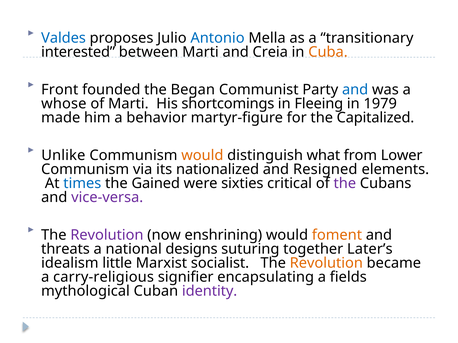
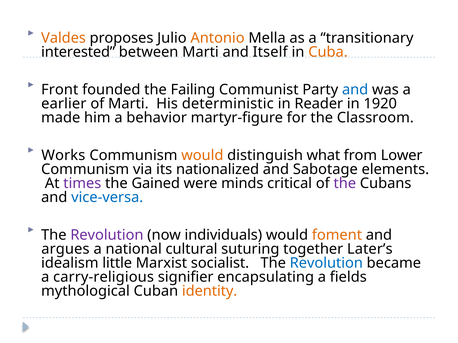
Valdes colour: blue -> orange
Antonio colour: blue -> orange
Creia: Creia -> Itself
Began: Began -> Failing
whose: whose -> earlier
shortcomings: shortcomings -> deterministic
Fleeing: Fleeing -> Reader
1979: 1979 -> 1920
Capitalized: Capitalized -> Classroom
Unlike: Unlike -> Works
Resigned: Resigned -> Sabotage
times colour: blue -> purple
sixties: sixties -> minds
vice-versa colour: purple -> blue
enshrining: enshrining -> individuals
threats: threats -> argues
designs: designs -> cultural
Revolution at (326, 263) colour: orange -> blue
identity colour: purple -> orange
